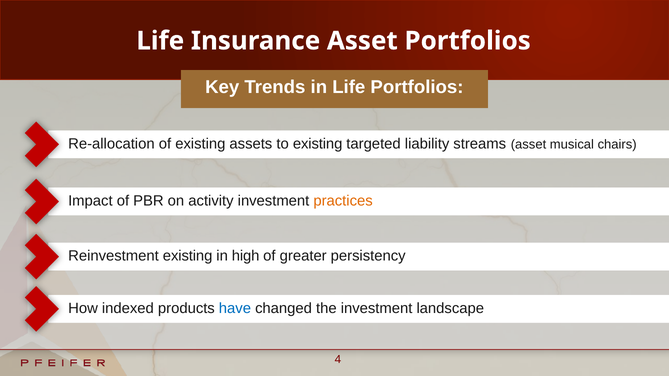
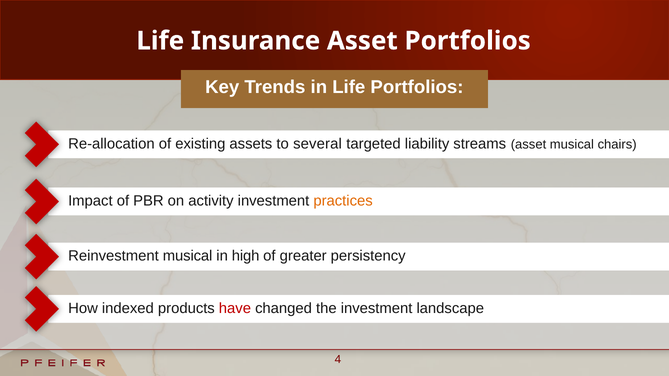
to existing: existing -> several
Reinvestment existing: existing -> musical
have colour: blue -> red
